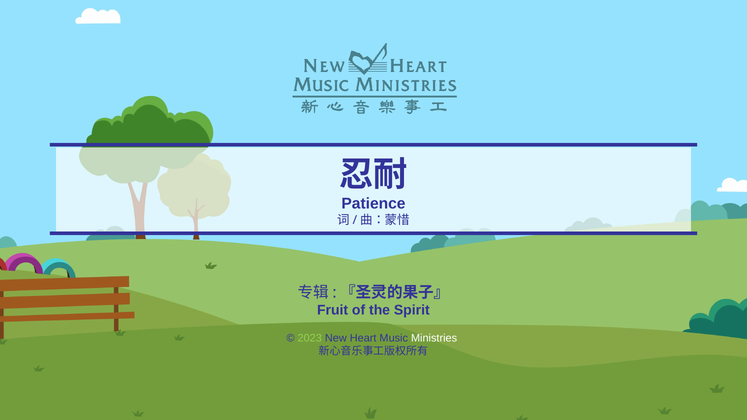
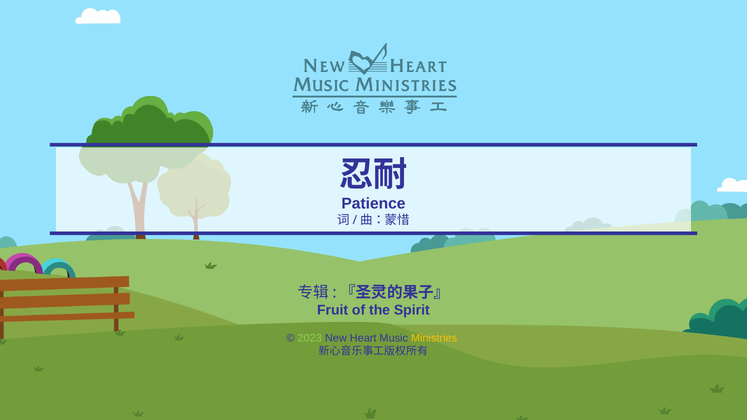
Ministries colour: white -> yellow
